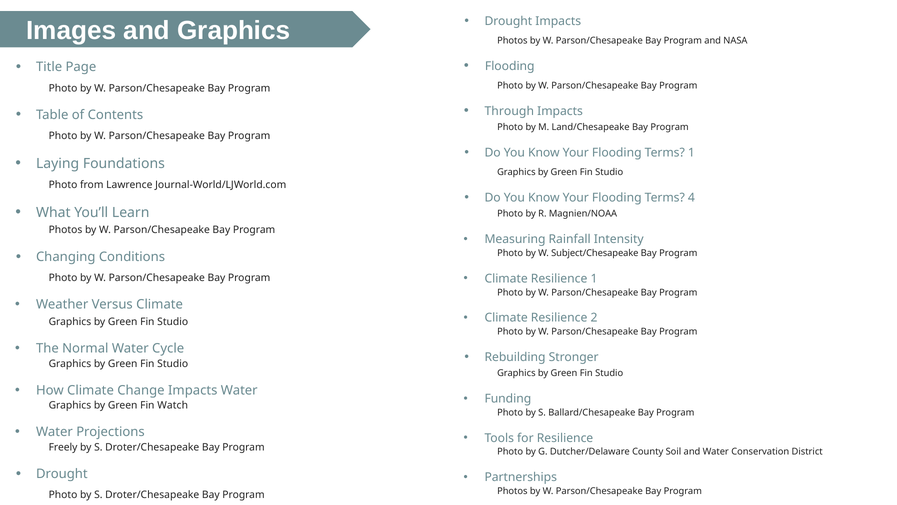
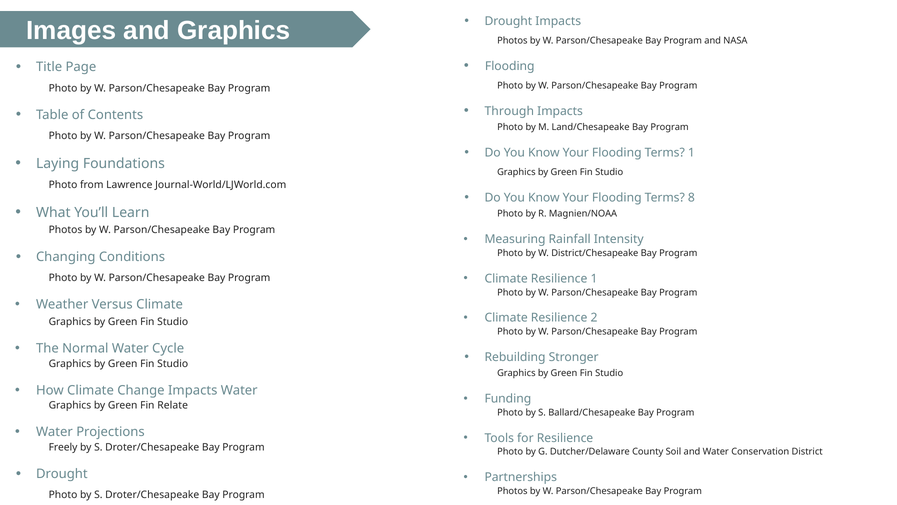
4: 4 -> 8
Subject/Chesapeake: Subject/Chesapeake -> District/Chesapeake
Watch: Watch -> Relate
